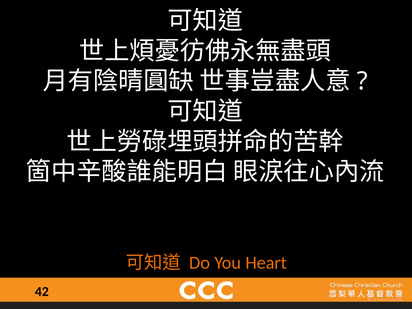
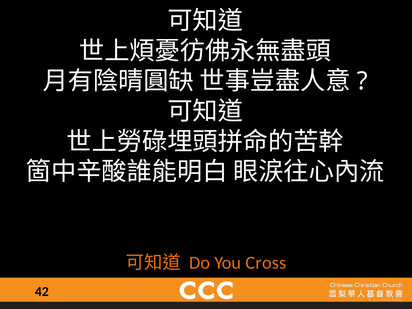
Heart: Heart -> Cross
